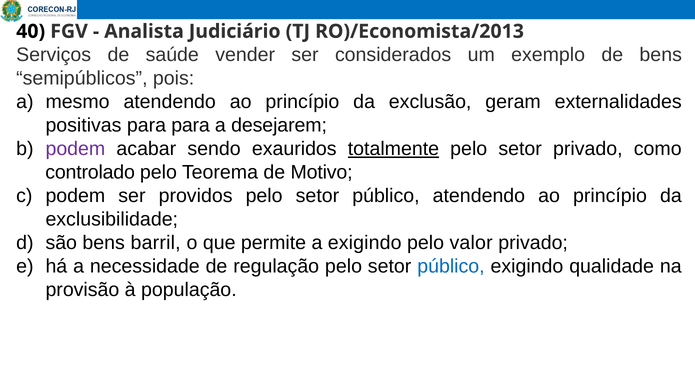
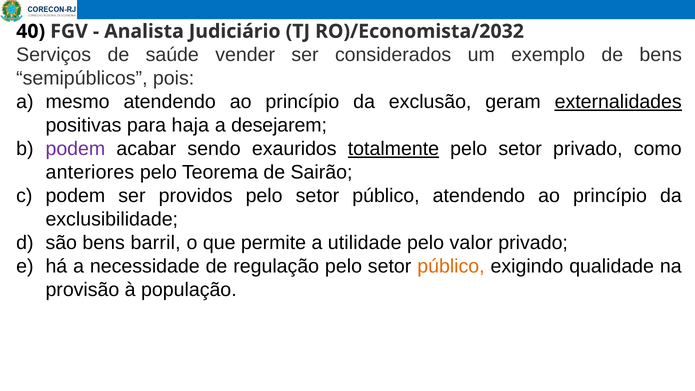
RO)/Economista/2013: RO)/Economista/2013 -> RO)/Economista/2032
externalidades underline: none -> present
para para: para -> haja
controlado: controlado -> anteriores
Motivo: Motivo -> Sairão
a exigindo: exigindo -> utilidade
público at (451, 266) colour: blue -> orange
